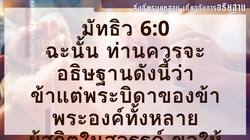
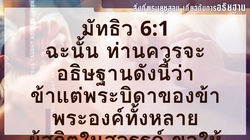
6:0: 6:0 -> 6:1
